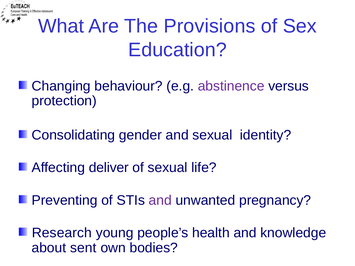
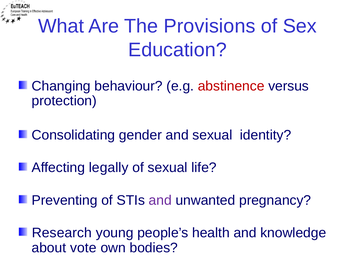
abstinence colour: purple -> red
deliver: deliver -> legally
sent: sent -> vote
